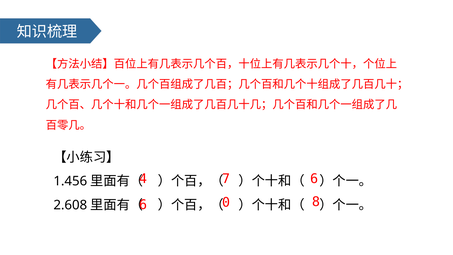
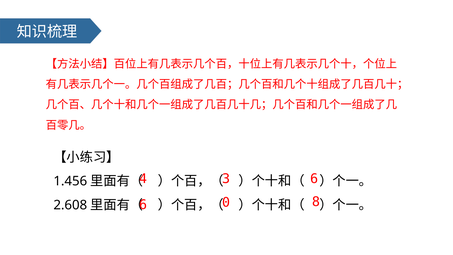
7: 7 -> 3
